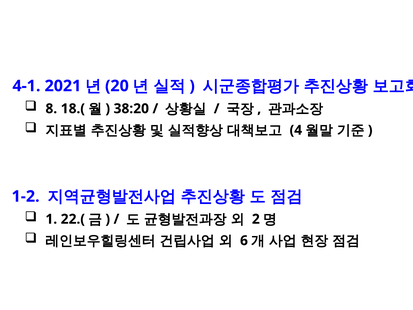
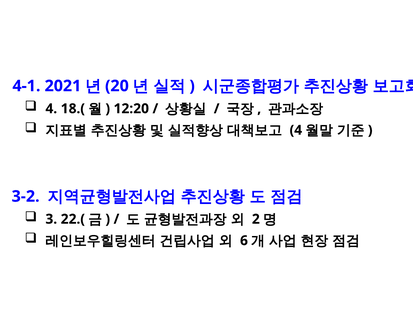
8 at (51, 109): 8 -> 4
38:20: 38:20 -> 12:20
1-2: 1-2 -> 3-2
1: 1 -> 3
